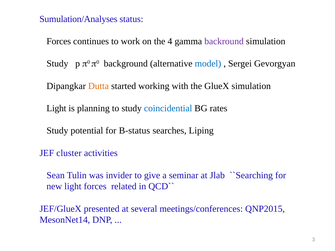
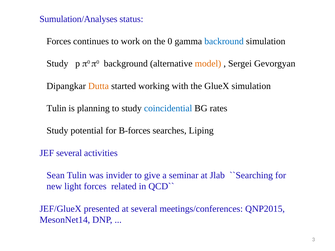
4: 4 -> 0
backround colour: purple -> blue
model colour: blue -> orange
Light at (56, 108): Light -> Tulin
B-status: B-status -> B-forces
JEF cluster: cluster -> several
